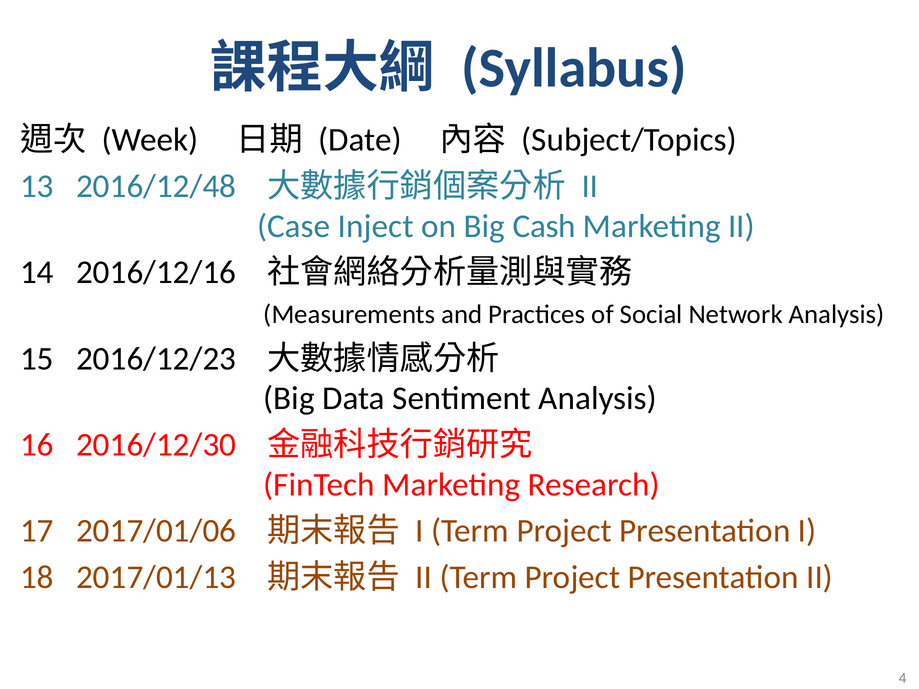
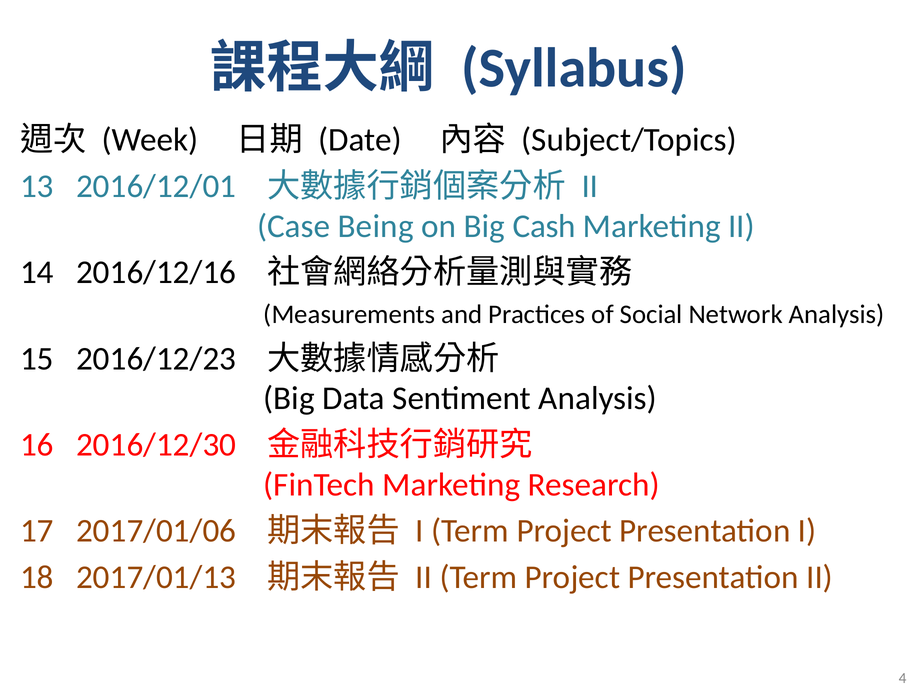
2016/12/48: 2016/12/48 -> 2016/12/01
Inject: Inject -> Being
